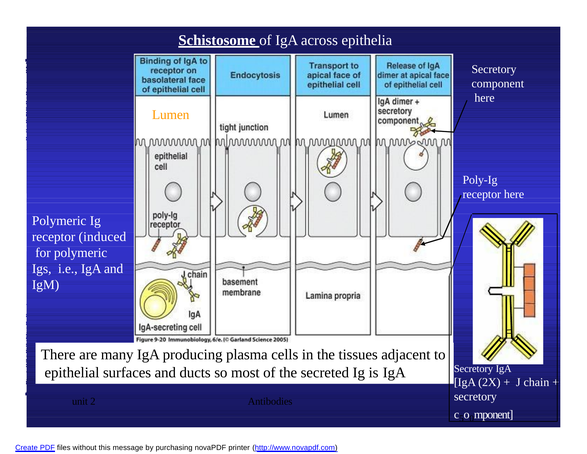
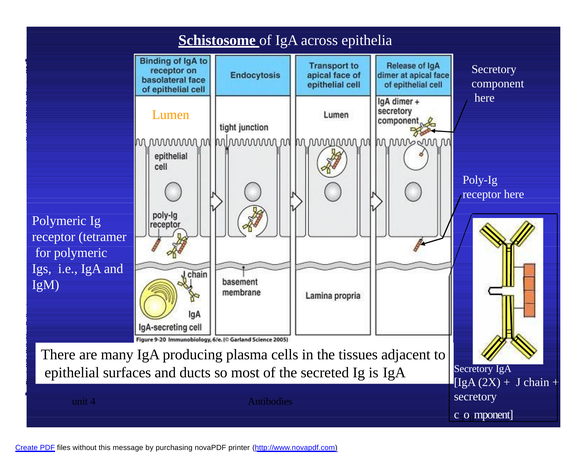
induced: induced -> tetramer
2: 2 -> 4
